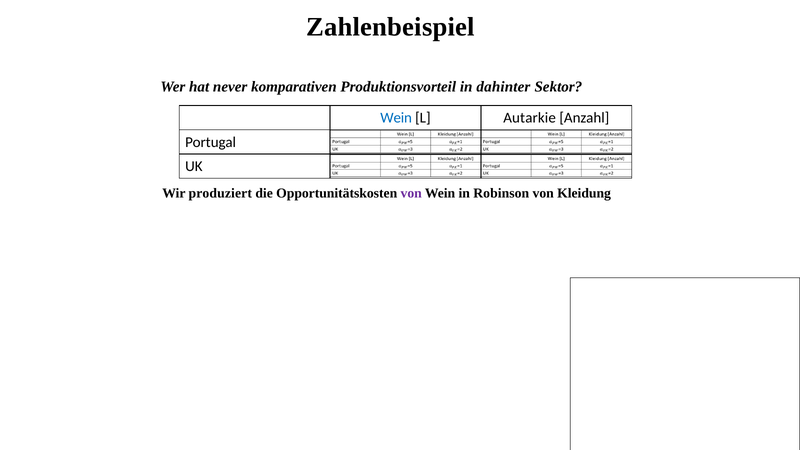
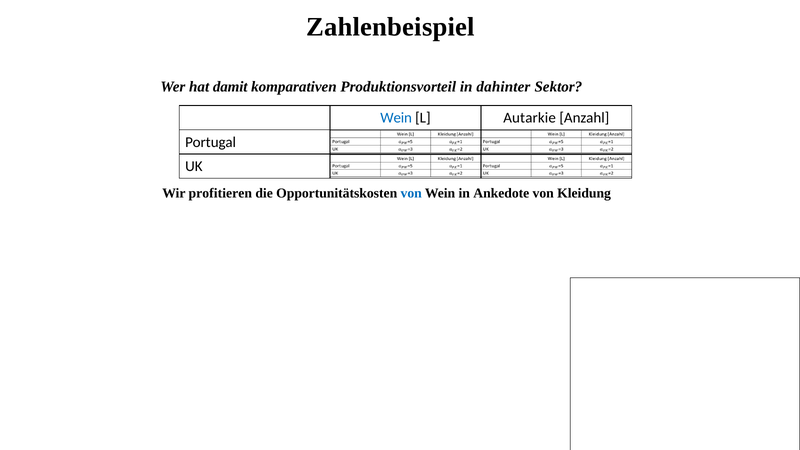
never: never -> damit
produziert: produziert -> profitieren
von at (411, 193) colour: purple -> blue
Robinson: Robinson -> Ankedote
